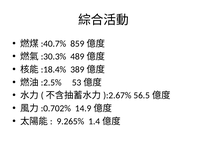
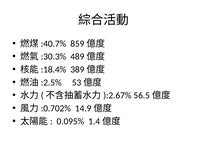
9.265%: 9.265% -> 0.095%
